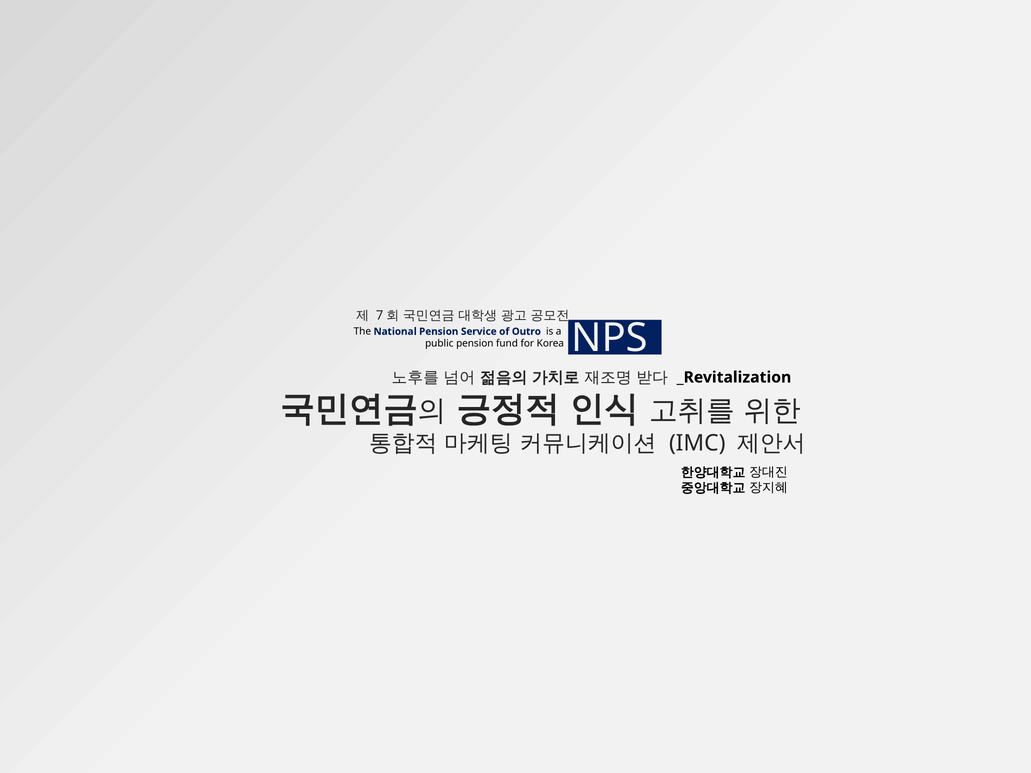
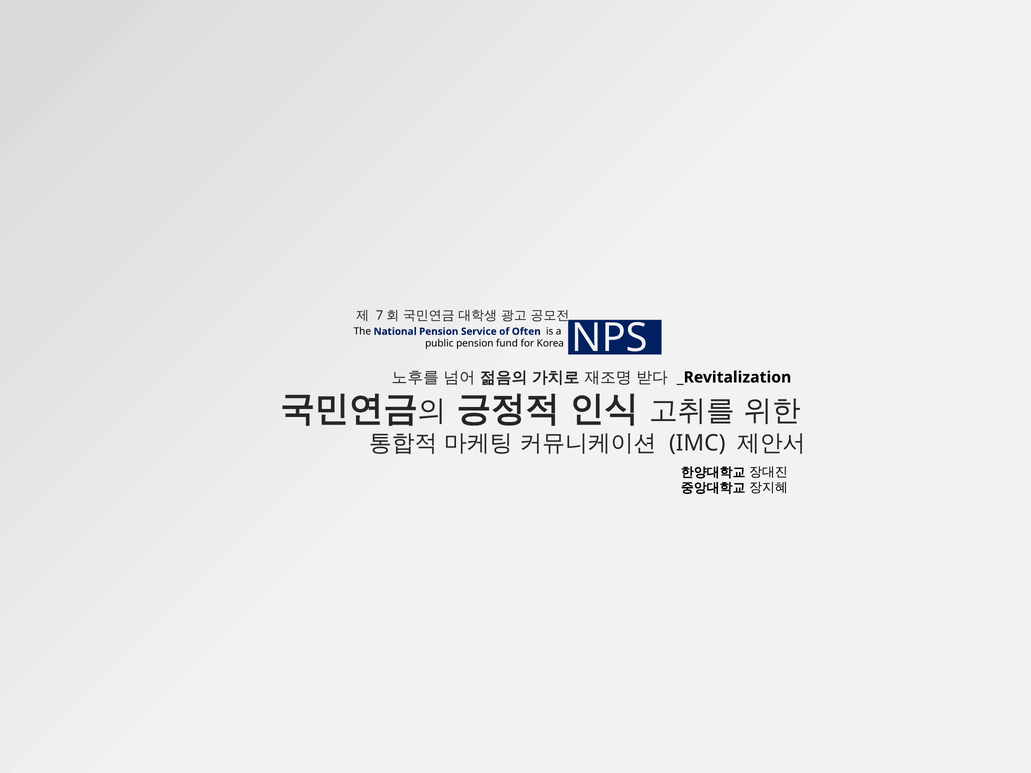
Outro: Outro -> Often
